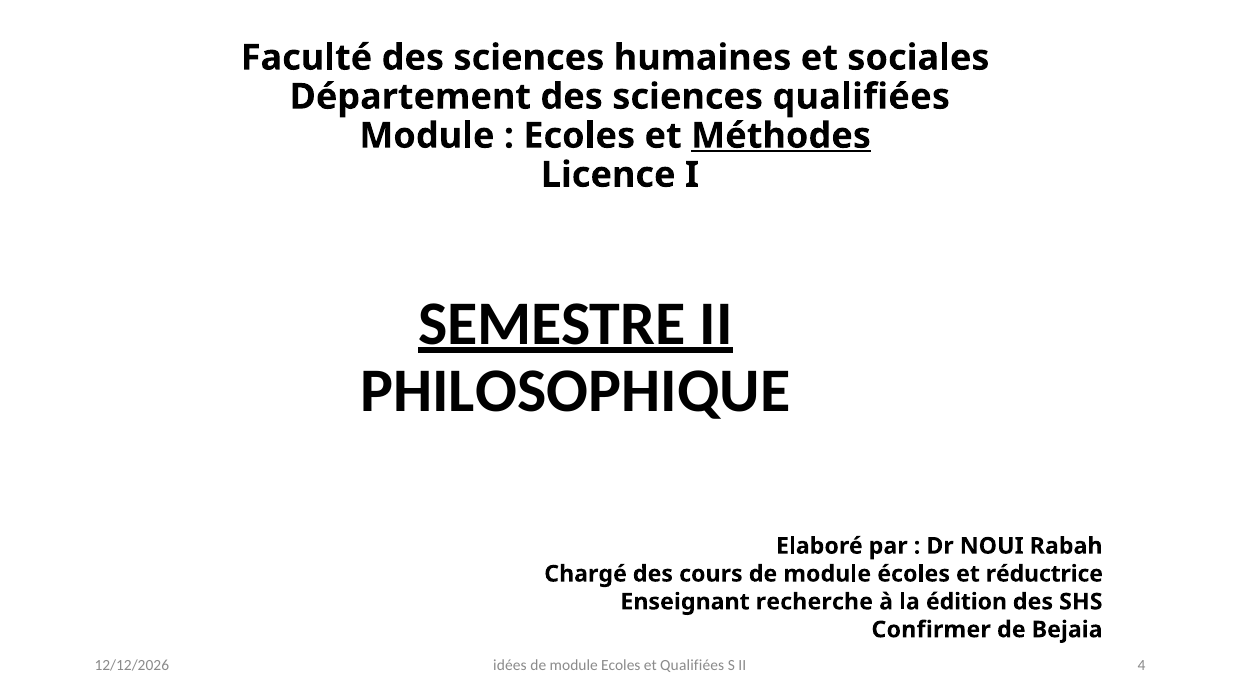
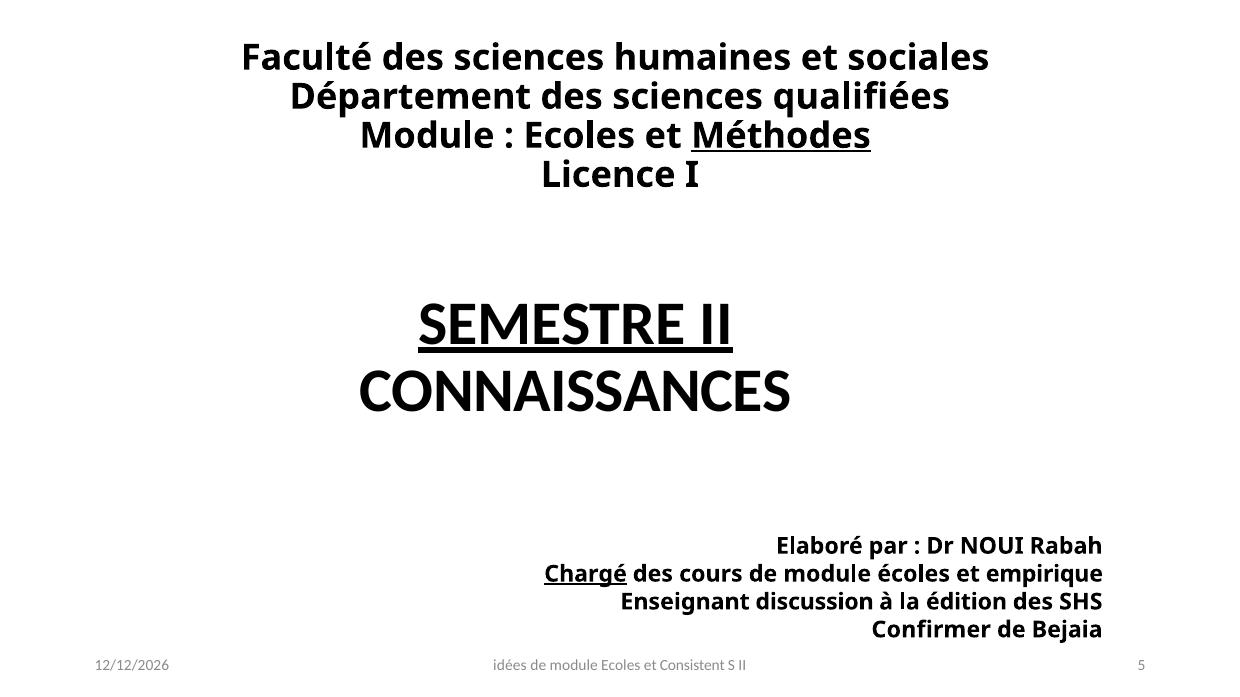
PHILOSOPHIQUE: PHILOSOPHIQUE -> CONNAISSANCES
Chargé underline: none -> present
réductrice: réductrice -> empirique
recherche: recherche -> discussion
et Qualifiées: Qualifiées -> Consistent
4: 4 -> 5
